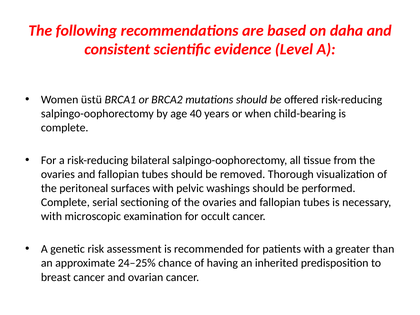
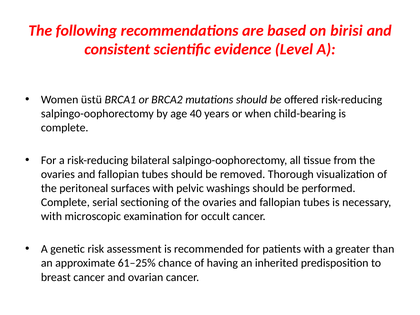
daha: daha -> birisi
24–25%: 24–25% -> 61–25%
